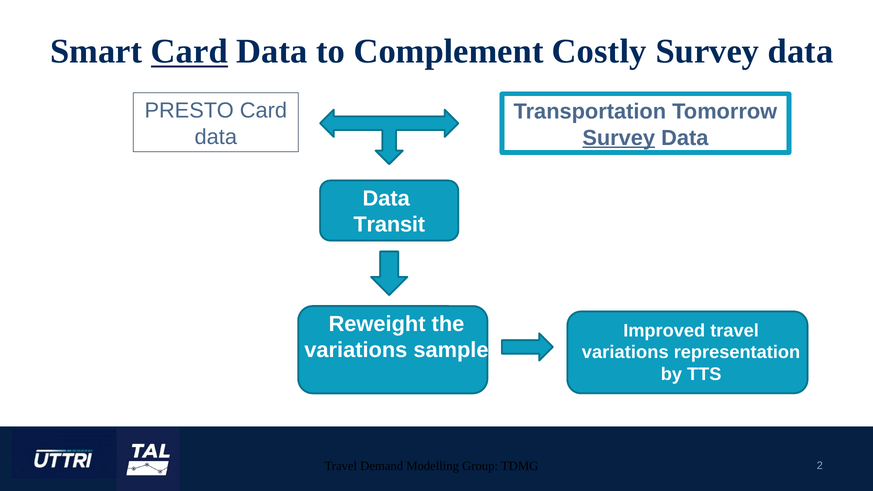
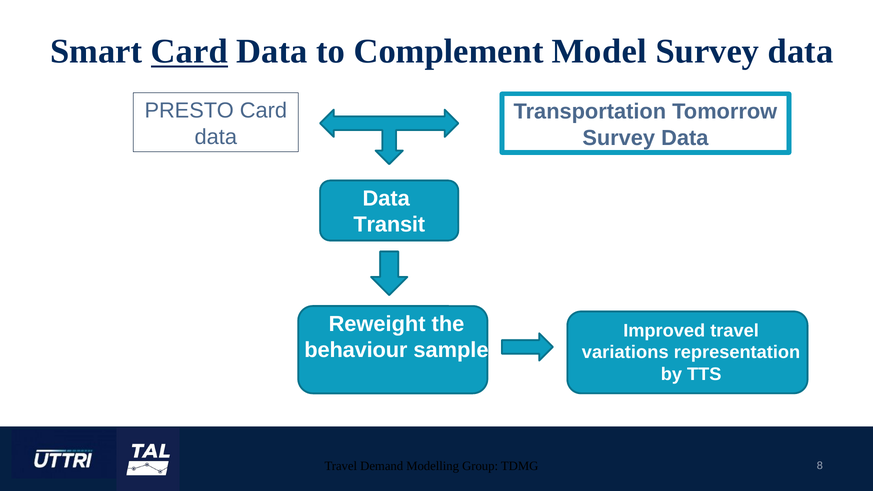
Costly: Costly -> Model
Survey at (619, 138) underline: present -> none
variations at (356, 350): variations -> behaviour
2: 2 -> 8
